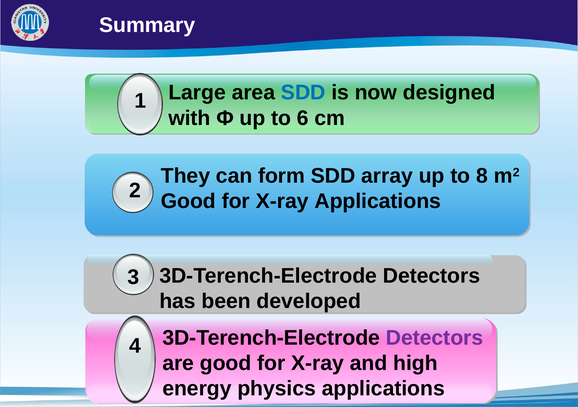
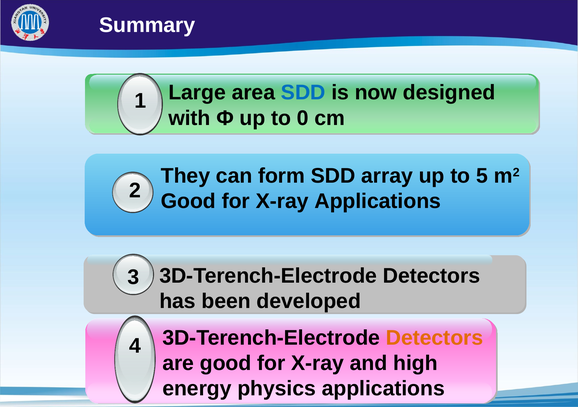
6: 6 -> 0
8: 8 -> 5
Detectors at (435, 337) colour: purple -> orange
